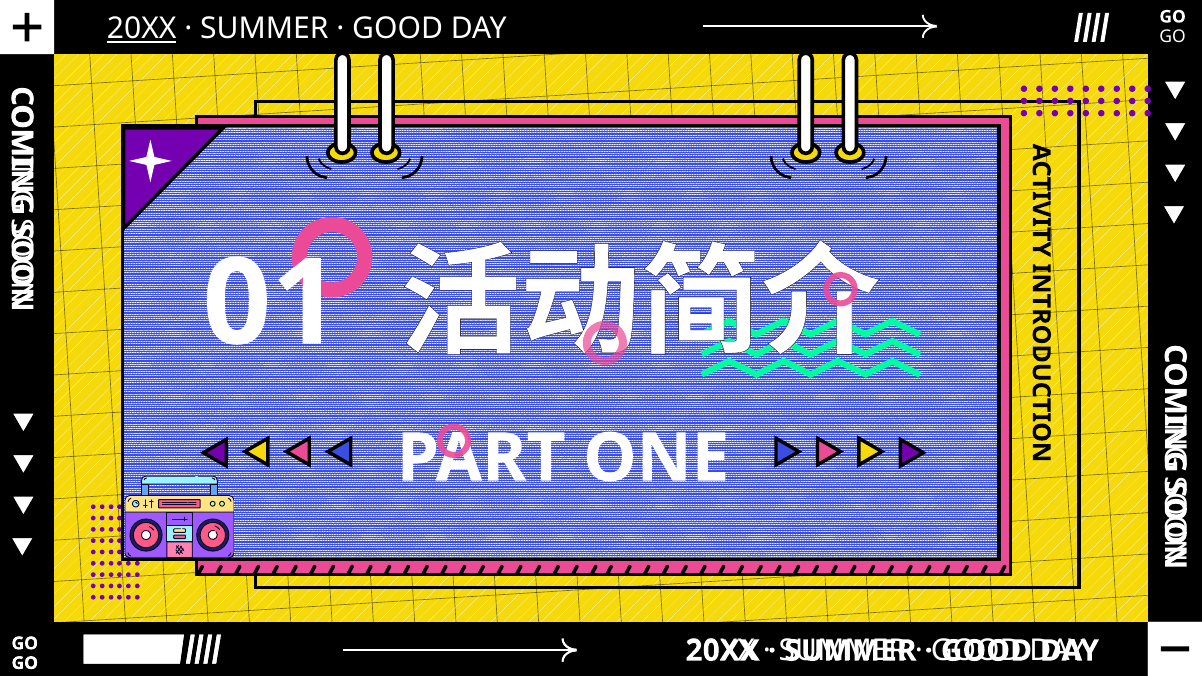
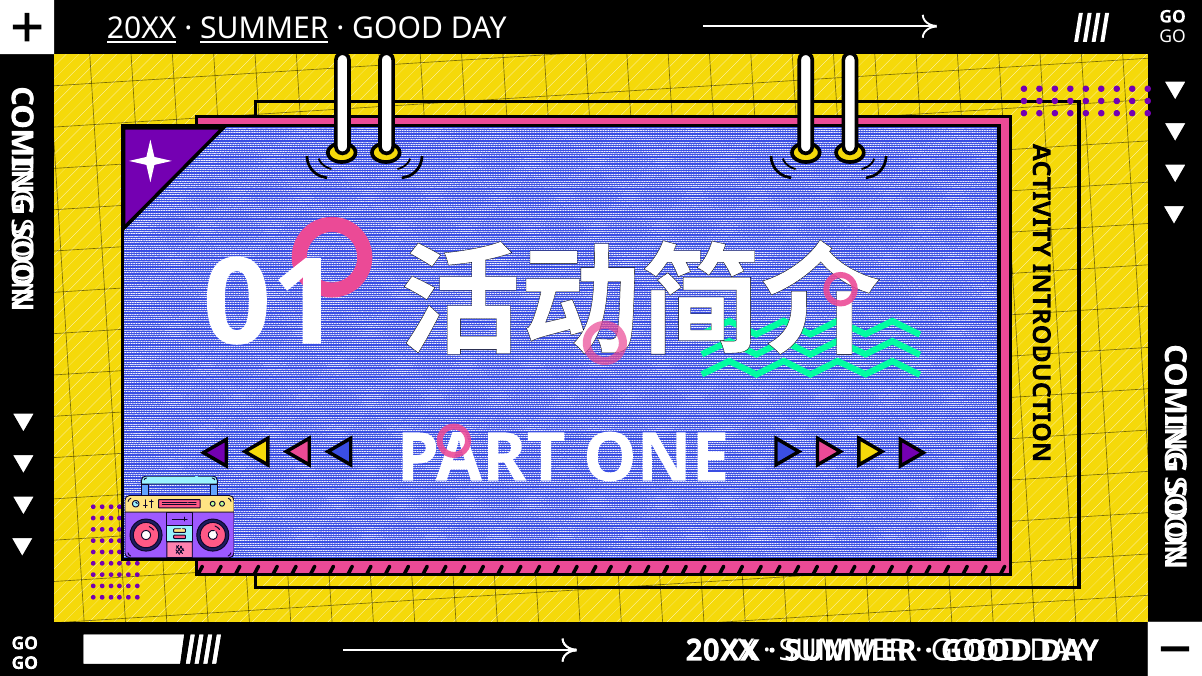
SUMMER at (264, 29) underline: none -> present
